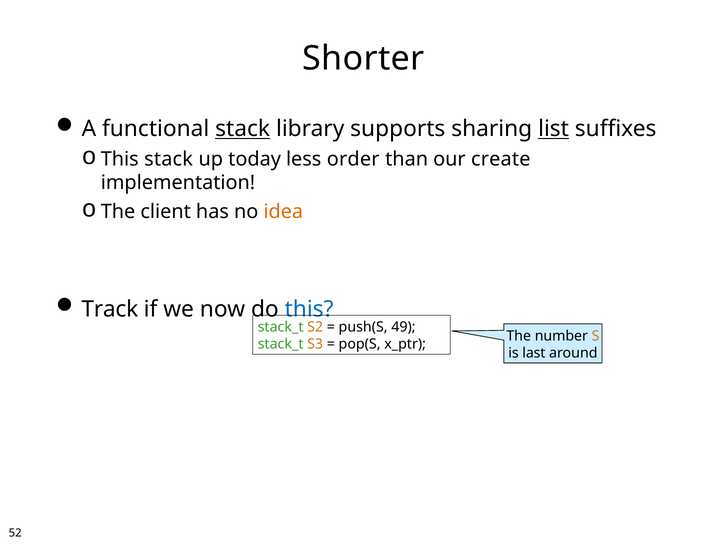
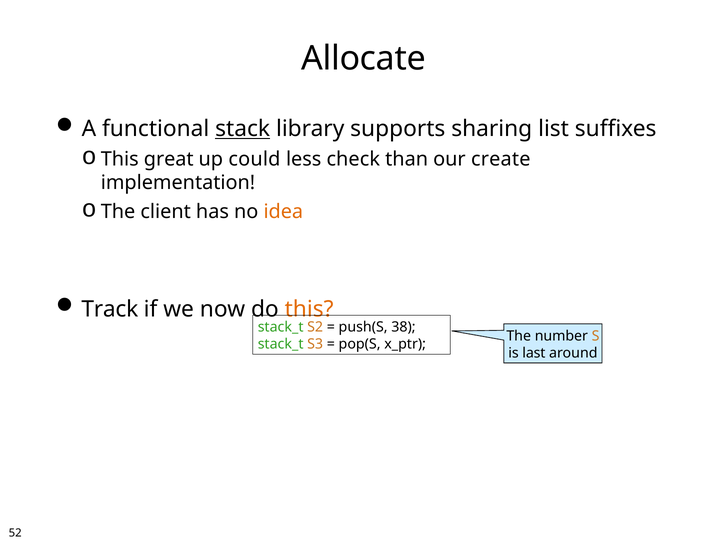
Shorter: Shorter -> Allocate
list underline: present -> none
This stack: stack -> great
today: today -> could
order: order -> check
this at (309, 309) colour: blue -> orange
49: 49 -> 38
